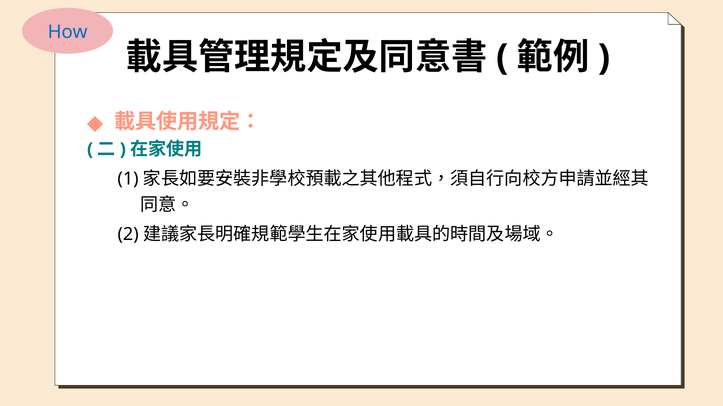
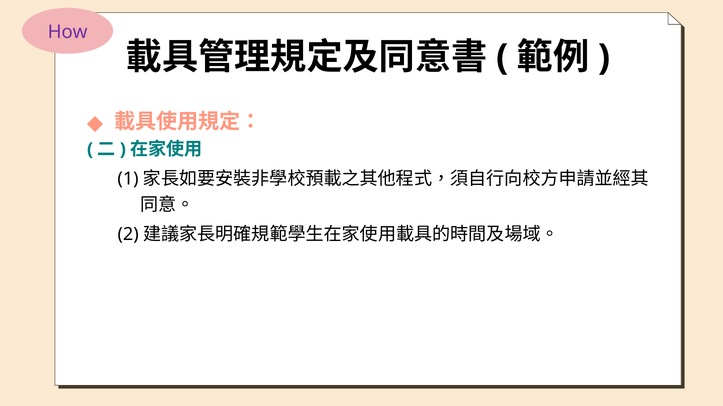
How colour: blue -> purple
